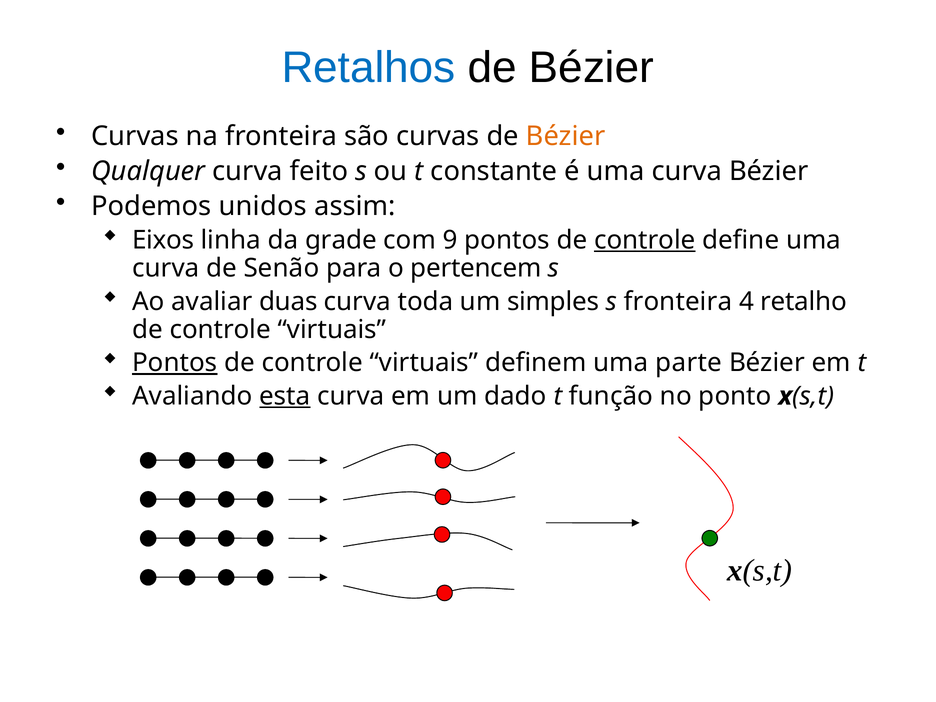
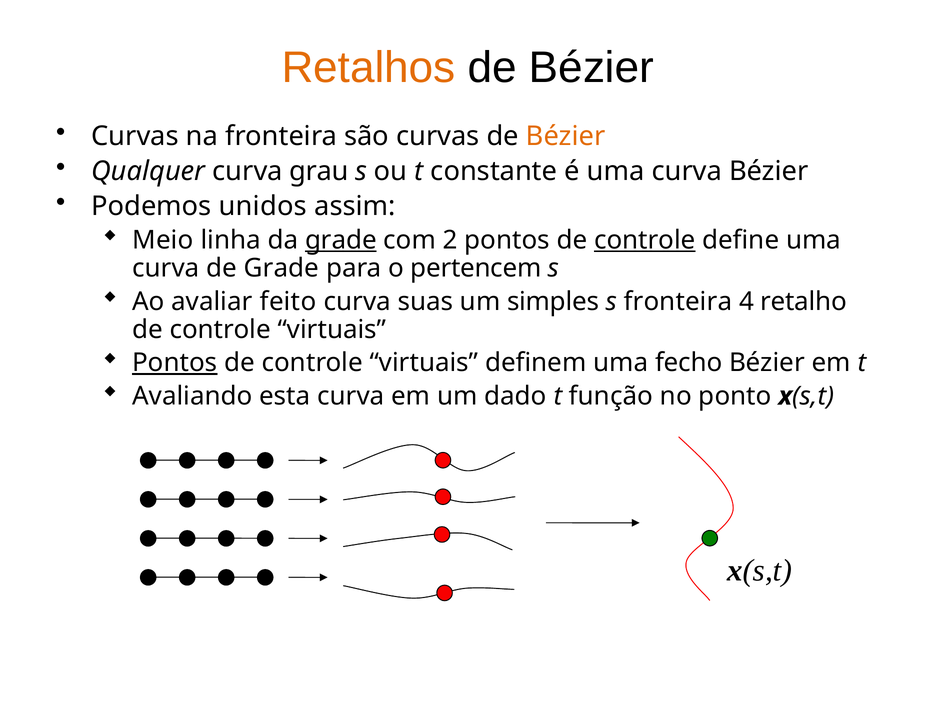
Retalhos colour: blue -> orange
feito: feito -> grau
Eixos: Eixos -> Meio
grade at (341, 240) underline: none -> present
9: 9 -> 2
de Senão: Senão -> Grade
duas: duas -> feito
toda: toda -> suas
parte: parte -> fecho
esta underline: present -> none
